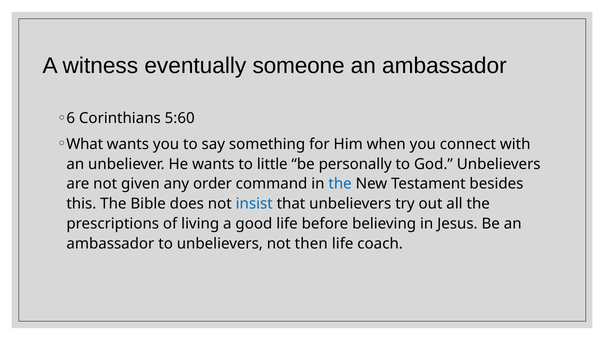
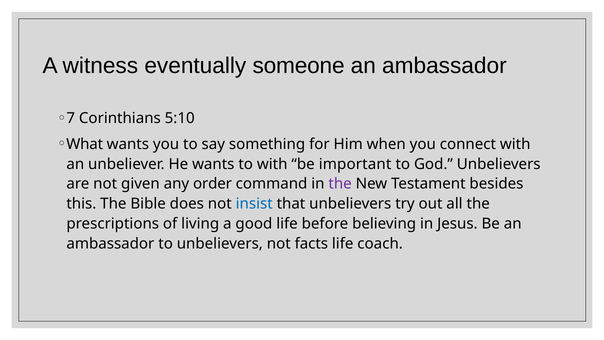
6: 6 -> 7
5:60: 5:60 -> 5:10
to little: little -> with
personally: personally -> important
the at (340, 184) colour: blue -> purple
then: then -> facts
